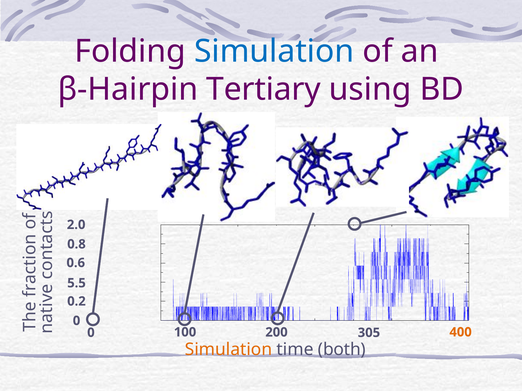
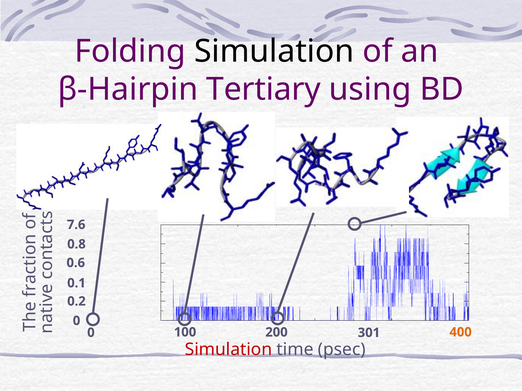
Simulation at (274, 51) colour: blue -> black
2.0: 2.0 -> 7.6
5.5: 5.5 -> 0.1
305: 305 -> 301
Simulation at (228, 350) colour: orange -> red
both: both -> psec
